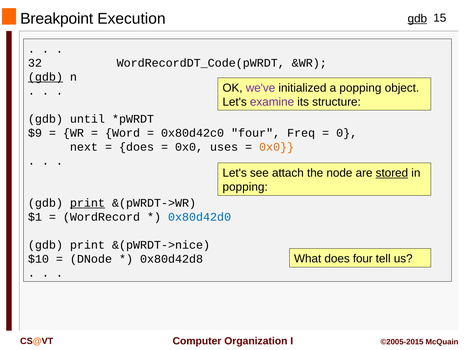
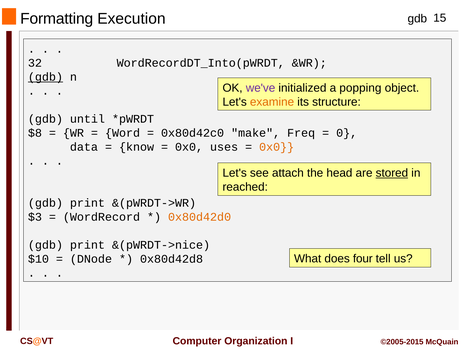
Breakpoint: Breakpoint -> Formatting
gdb at (417, 19) underline: present -> none
WordRecordDT_Code(pWRDT: WordRecordDT_Code(pWRDT -> WordRecordDT_Into(pWRDT
examine colour: purple -> orange
$9: $9 -> $8
0x80d42c0 four: four -> make
next: next -> data
does at (137, 147): does -> know
node: node -> head
popping at (245, 187): popping -> reached
print at (87, 203) underline: present -> none
$1: $1 -> $3
0x80d42d0 colour: blue -> orange
